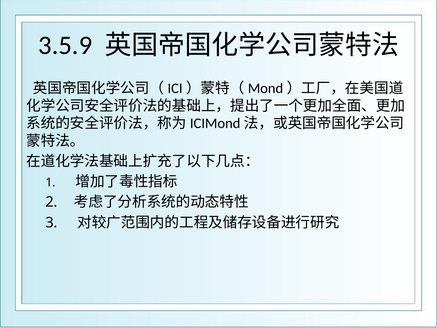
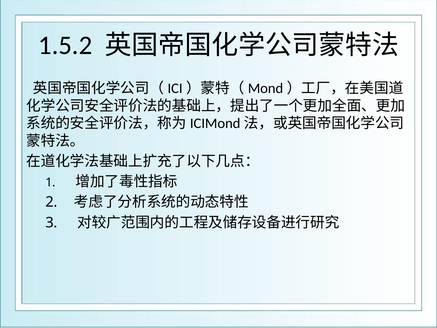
3.5.9: 3.5.9 -> 1.5.2
